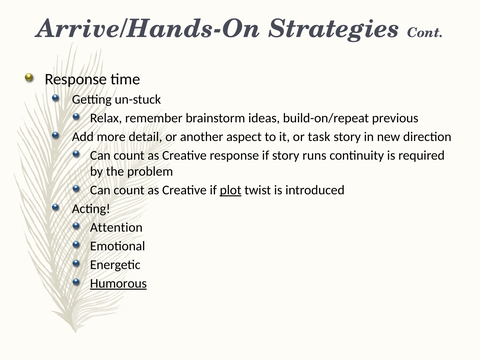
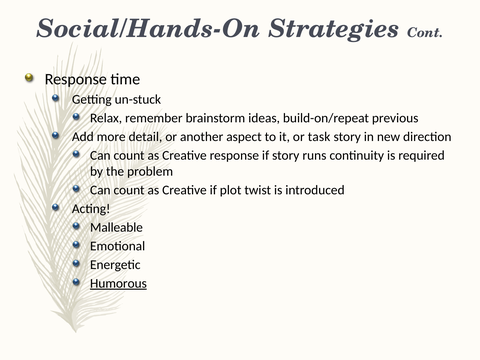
Arrive/Hands-On: Arrive/Hands-On -> Social/Hands-On
plot underline: present -> none
Attention: Attention -> Malleable
